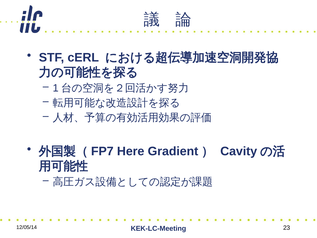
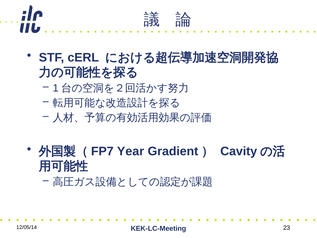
Here: Here -> Year
